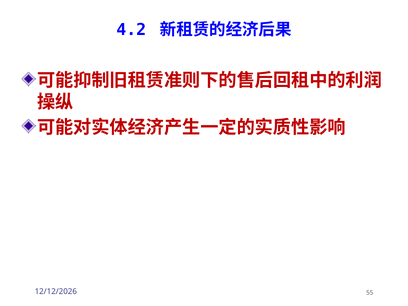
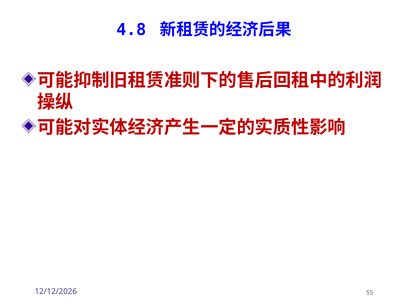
4.2: 4.2 -> 4.8
